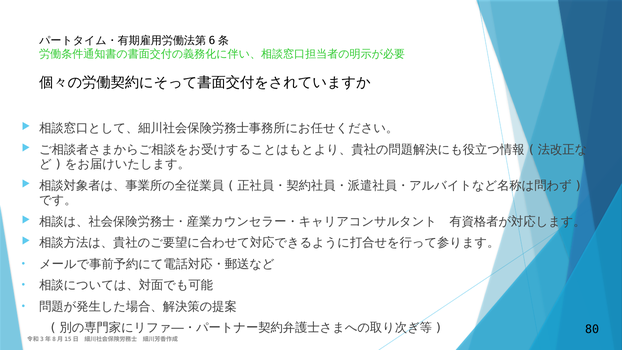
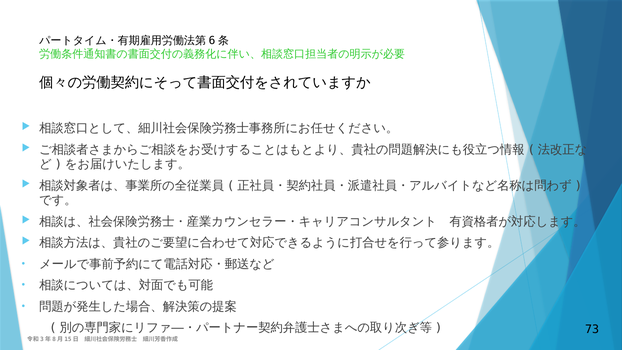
80: 80 -> 73
